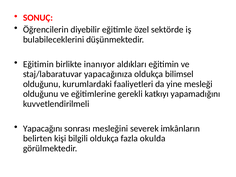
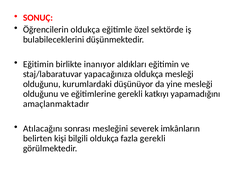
Öğrencilerin diyebilir: diyebilir -> oldukça
oldukça bilimsel: bilimsel -> mesleği
faaliyetleri: faaliyetleri -> düşünüyor
kuvvetlendirilmeli: kuvvetlendirilmeli -> amaçlanmaktadır
Yapacağını: Yapacağını -> Atılacağını
fazla okulda: okulda -> gerekli
